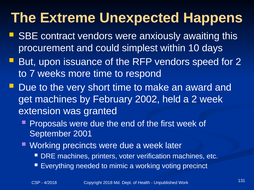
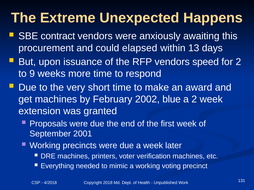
simplest: simplest -> elapsed
10: 10 -> 13
7: 7 -> 9
held: held -> blue
